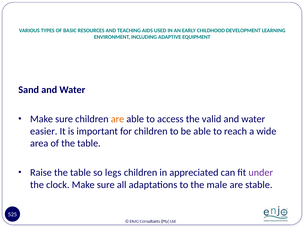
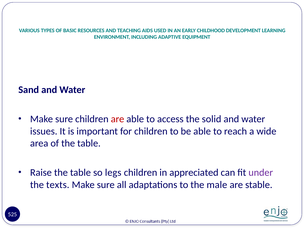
are at (118, 119) colour: orange -> red
valid: valid -> solid
easier: easier -> issues
clock: clock -> texts
